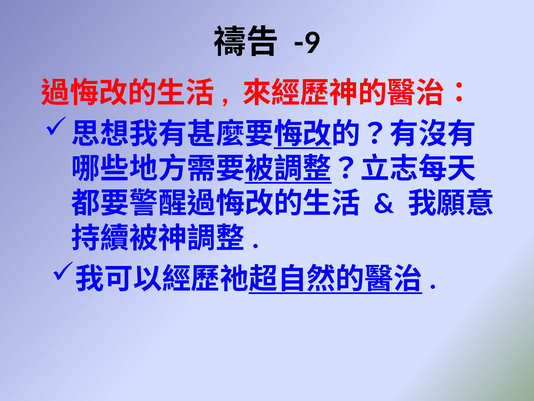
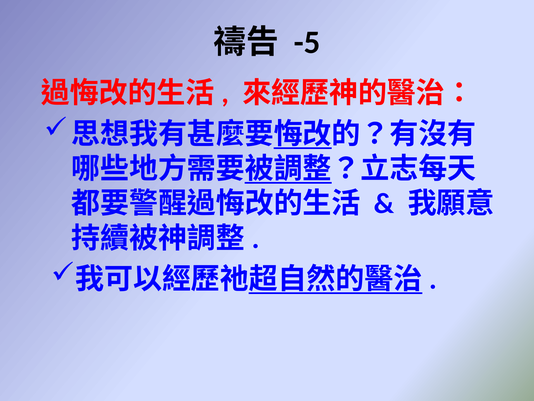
-9: -9 -> -5
